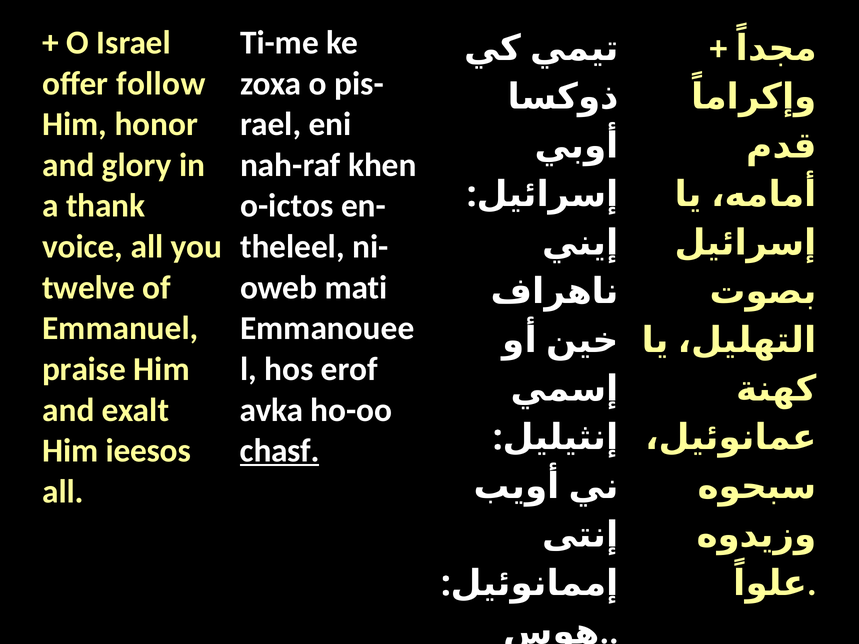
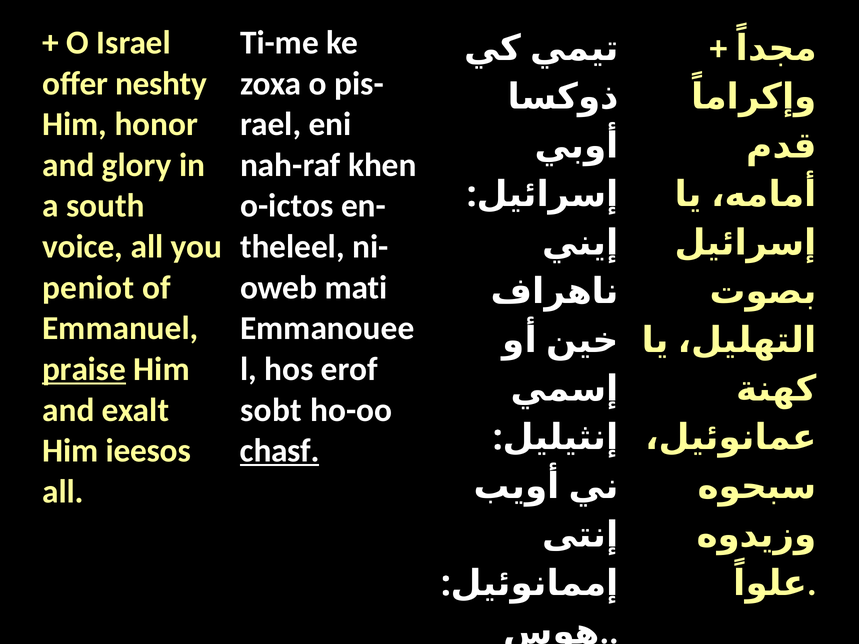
follow: follow -> neshty
thank: thank -> south
twelve: twelve -> peniot
praise underline: none -> present
avka: avka -> sobt
